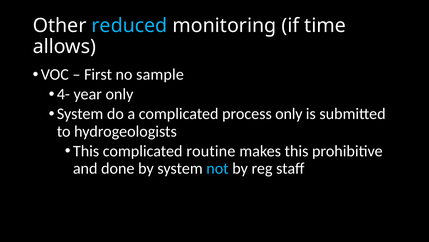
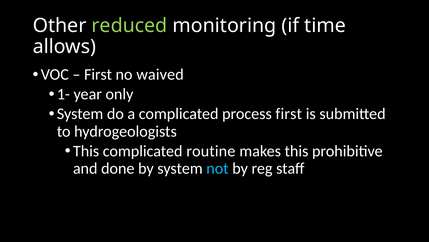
reduced colour: light blue -> light green
sample: sample -> waived
4-: 4- -> 1-
process only: only -> first
